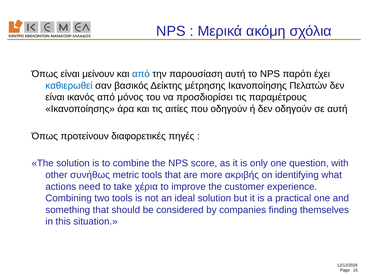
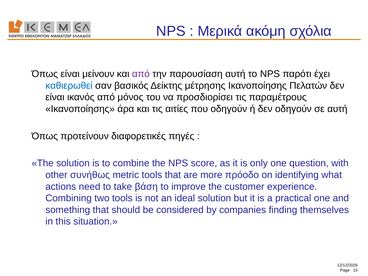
από at (141, 74) colour: blue -> purple
ακριβής: ακριβής -> πρόοδο
χέρια: χέρια -> βάση
